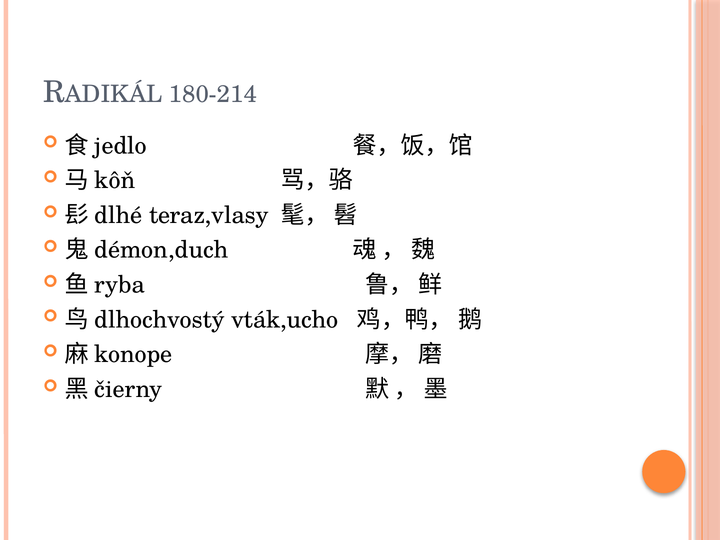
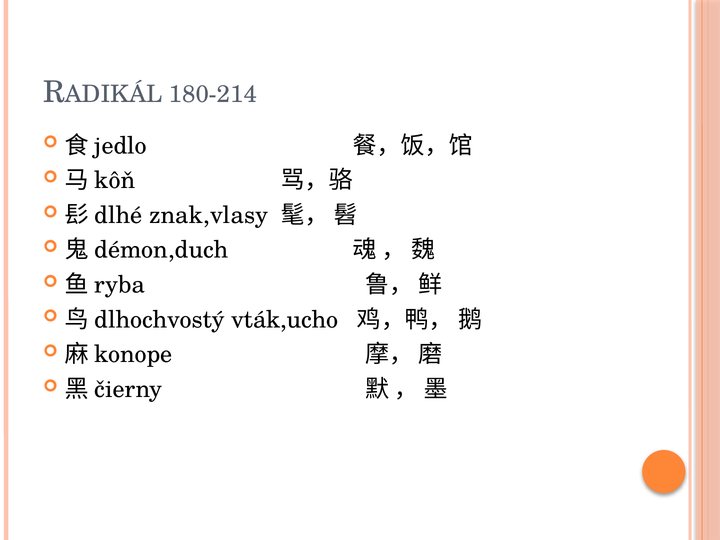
teraz,vlasy: teraz,vlasy -> znak,vlasy
